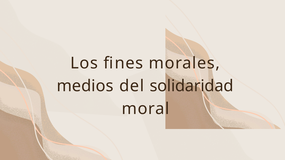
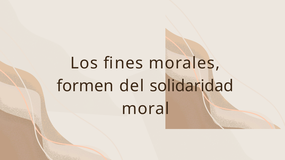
medios: medios -> formen
